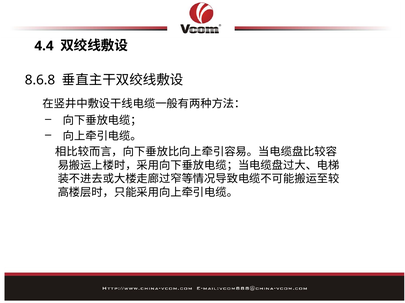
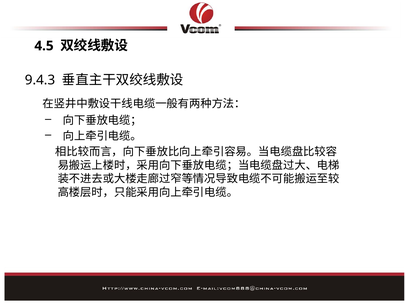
4.4: 4.4 -> 4.5
8.6.8: 8.6.8 -> 9.4.3
